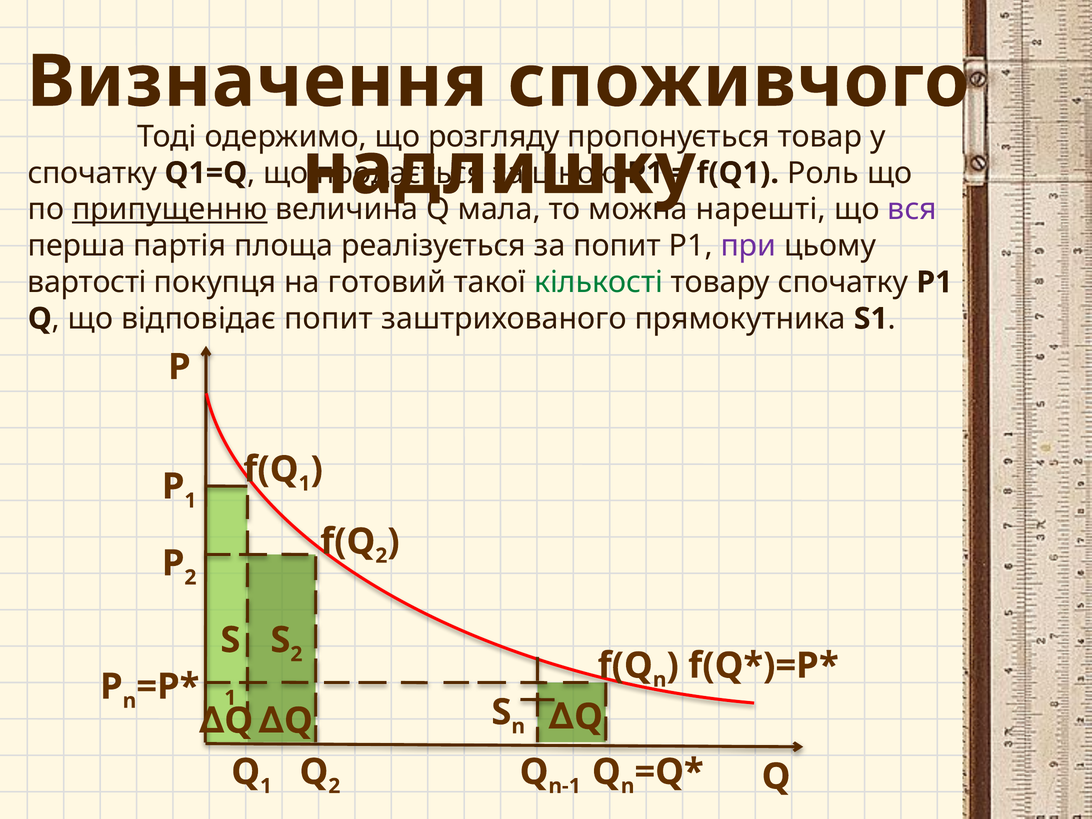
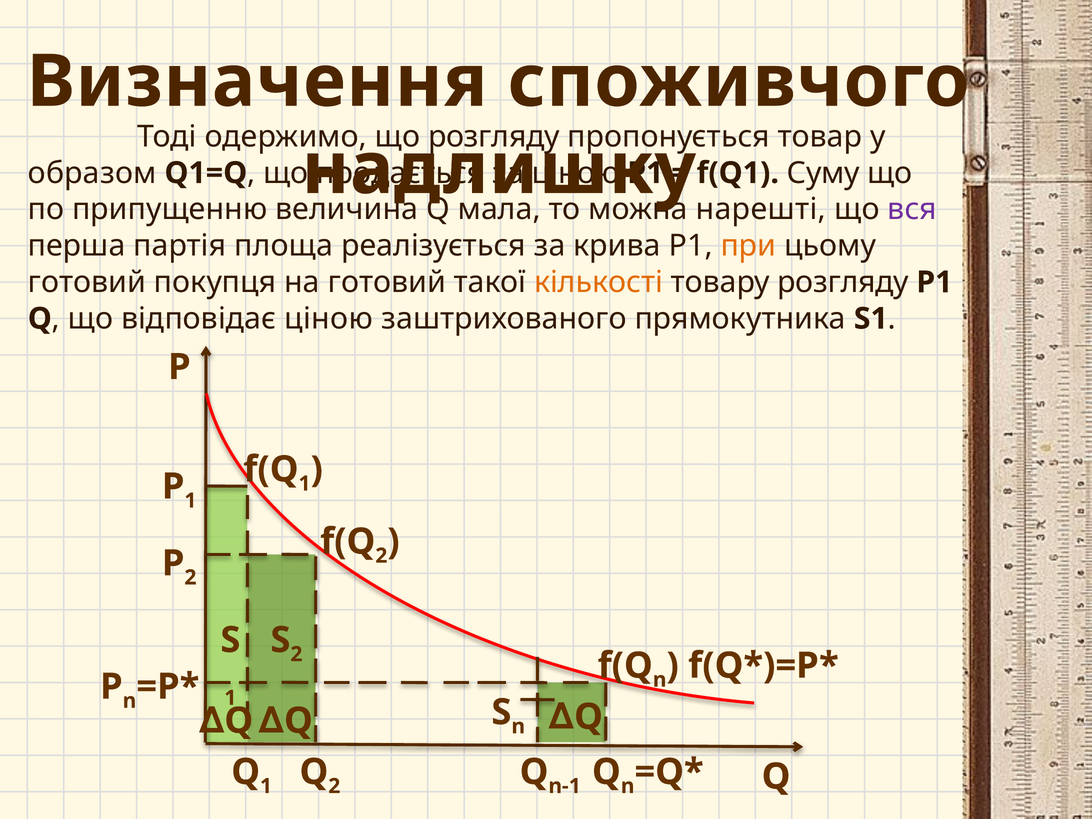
спочатку at (92, 173): спочатку -> образом
Роль: Роль -> Суму
припущенню underline: present -> none
за попит: попит -> крива
при colour: purple -> orange
вартості at (87, 282): вартості -> готовий
кількості colour: green -> orange
товару спочатку: спочатку -> розгляду
відповідає попит: попит -> ціною
